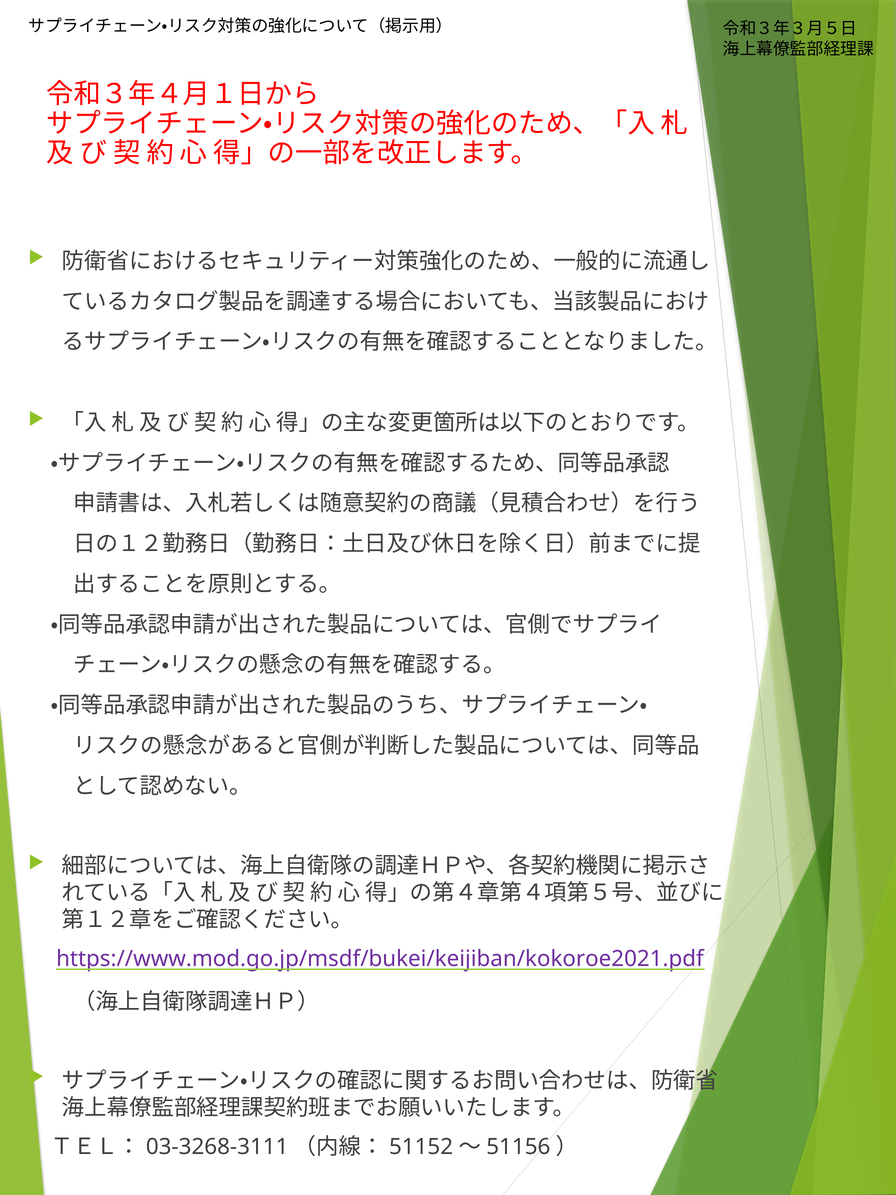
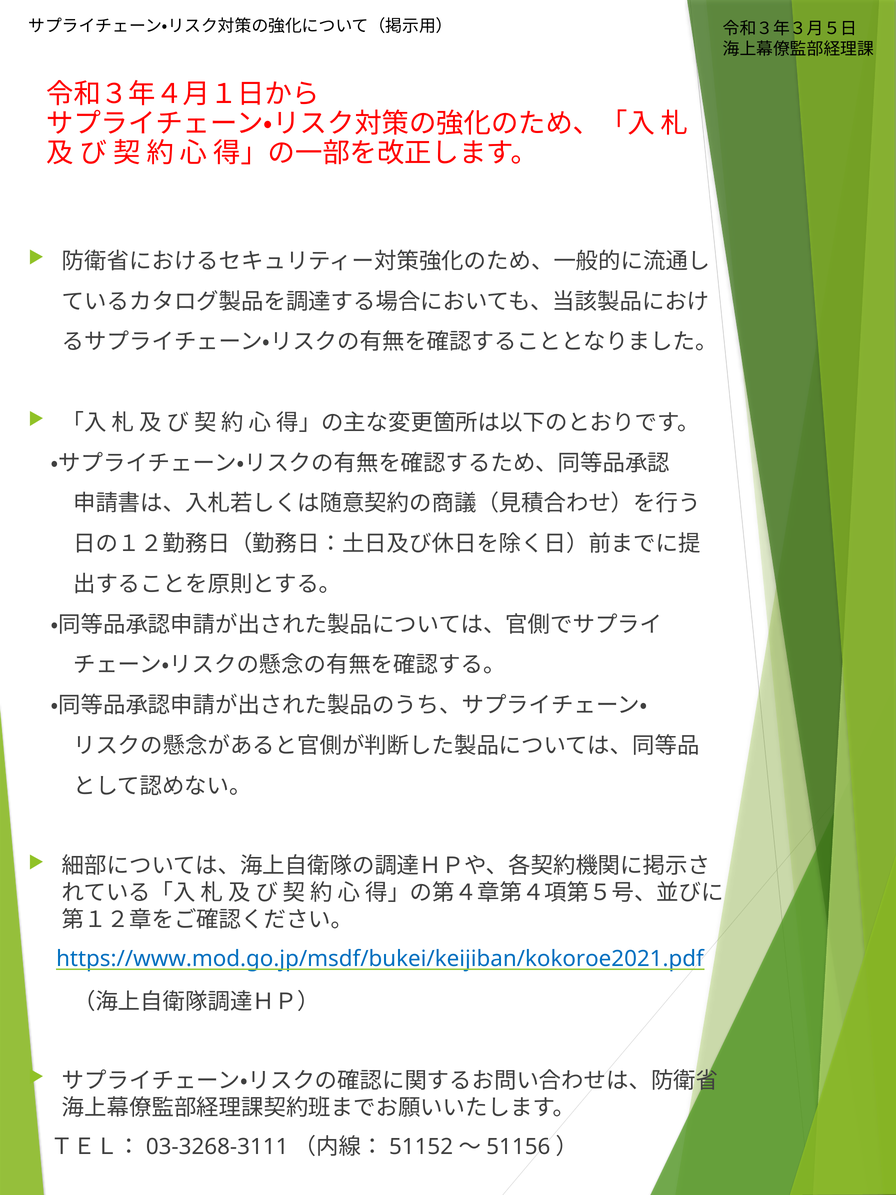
https://www.mod.go.jp/msdf/bukei/keijiban/kokoroe2021.pdf colour: purple -> blue
